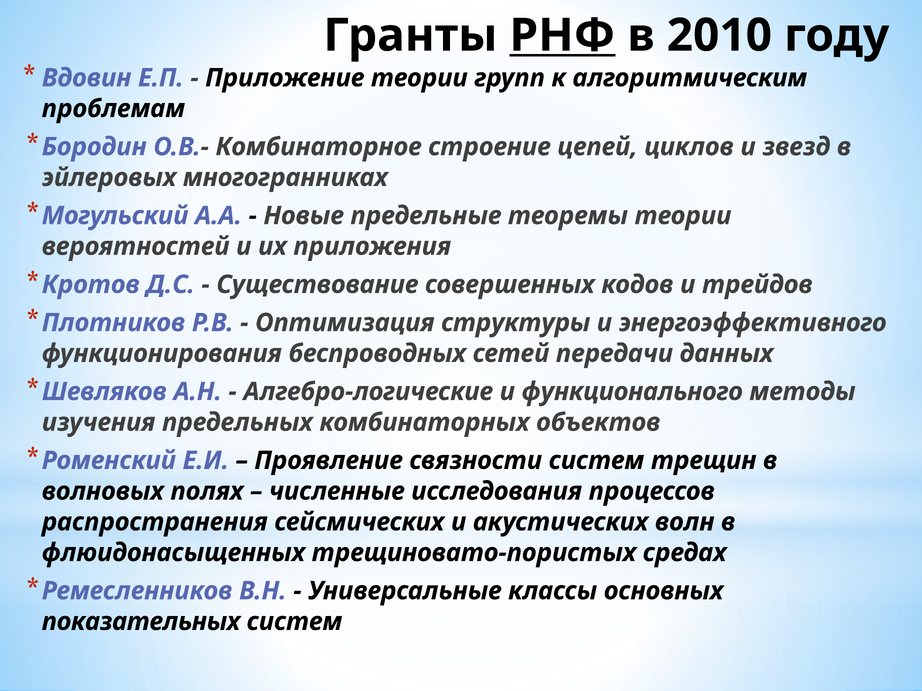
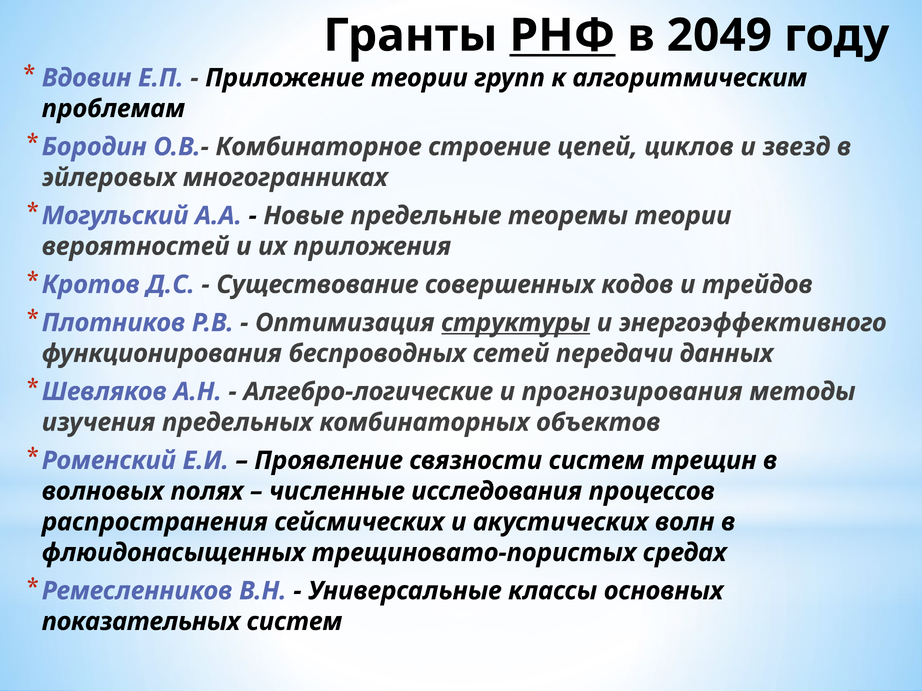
2010: 2010 -> 2049
структуры underline: none -> present
функционального: функционального -> прогнозирования
